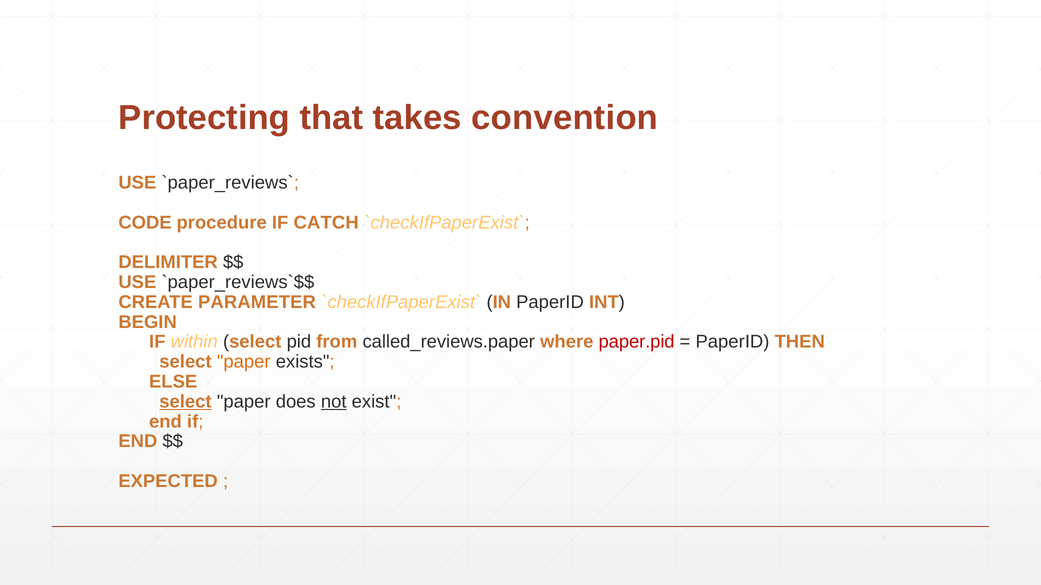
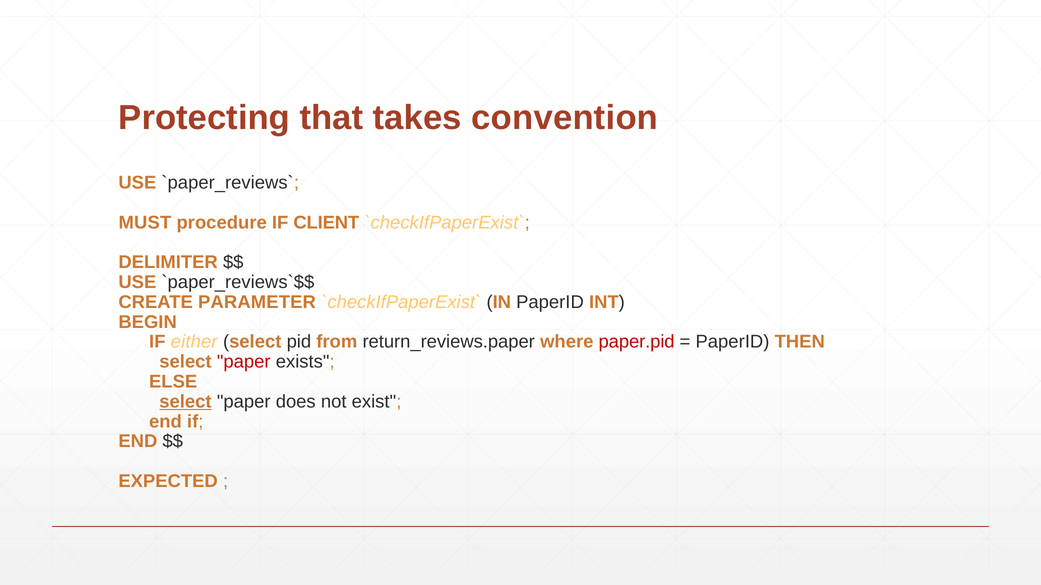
CODE: CODE -> MUST
CATCH: CATCH -> CLIENT
within: within -> either
called_reviews.paper: called_reviews.paper -> return_reviews.paper
paper at (244, 362) colour: orange -> red
not underline: present -> none
